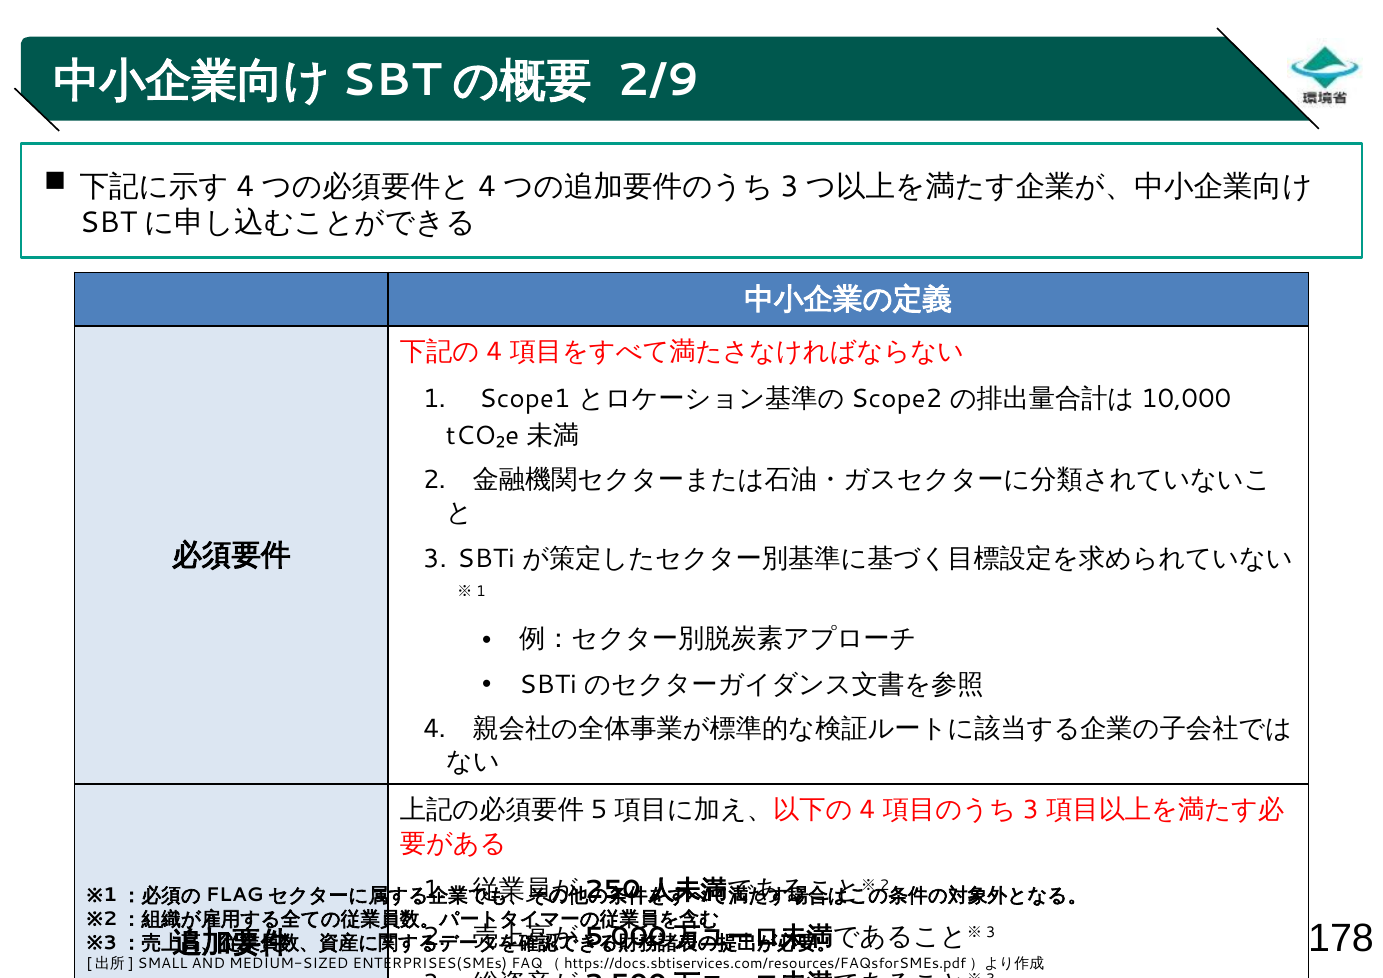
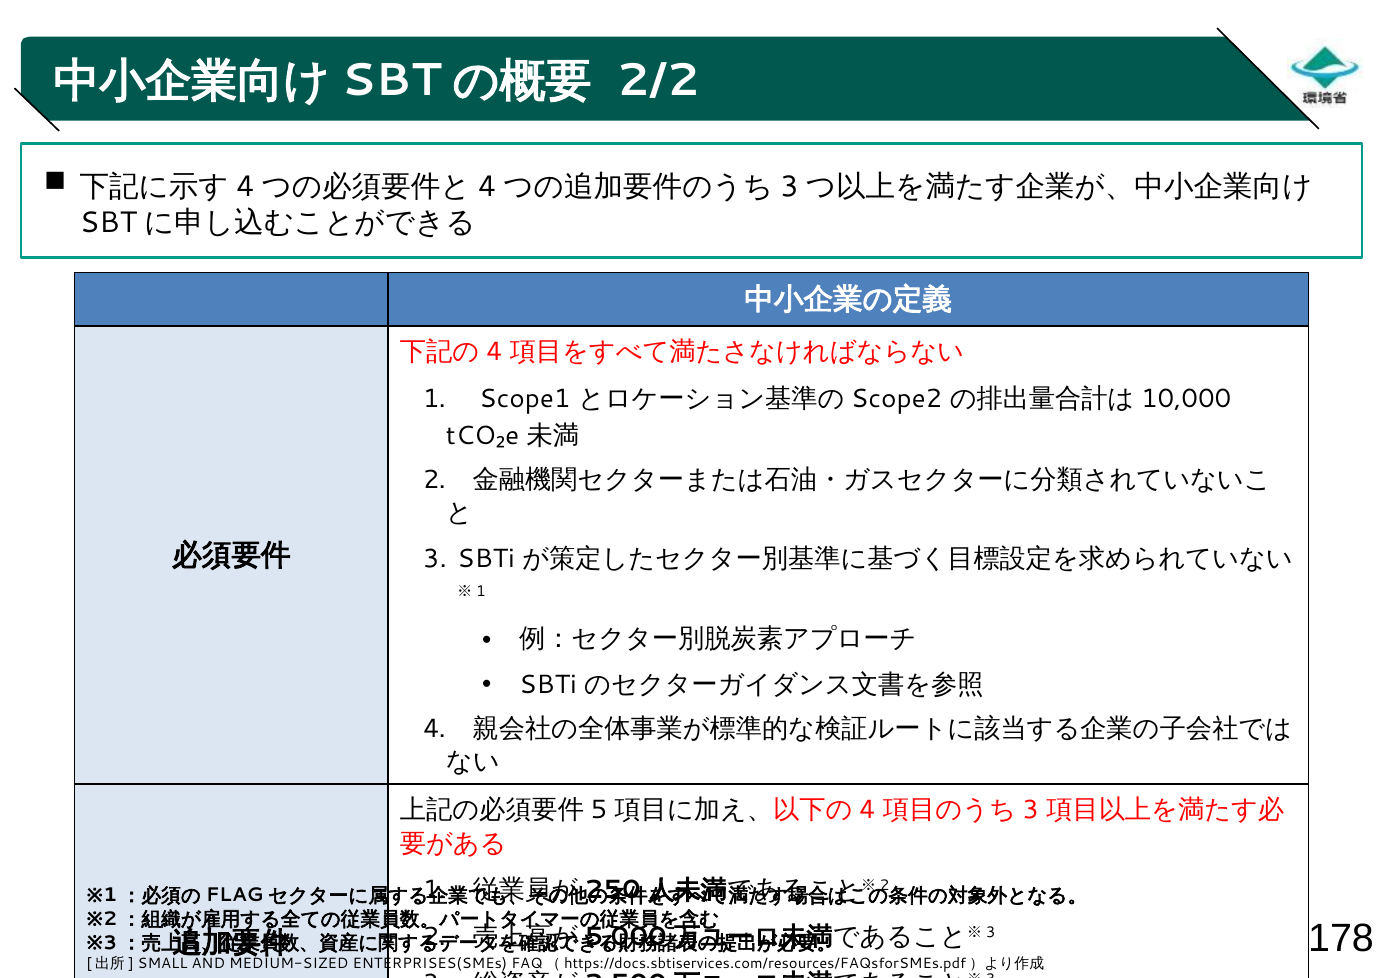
2/9: 2/9 -> 2/2
